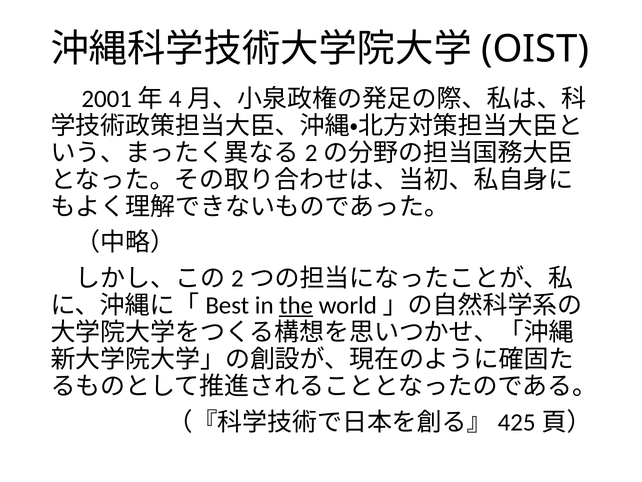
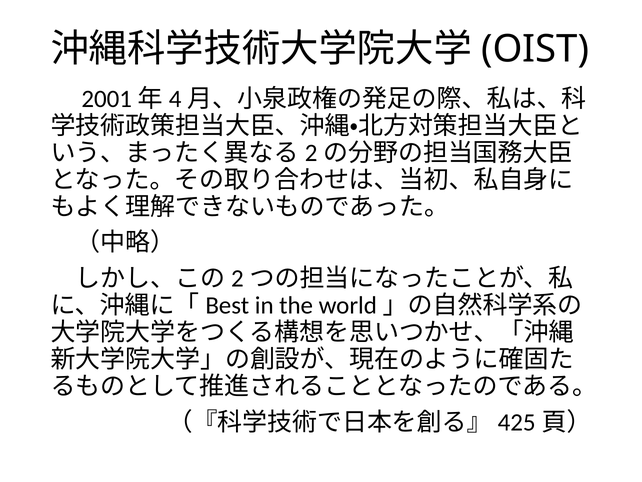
the underline: present -> none
